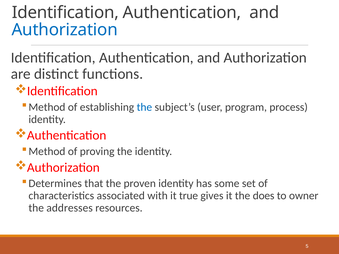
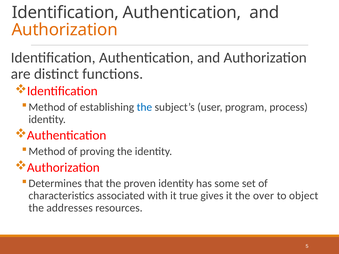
Authorization at (65, 30) colour: blue -> orange
does: does -> over
owner: owner -> object
